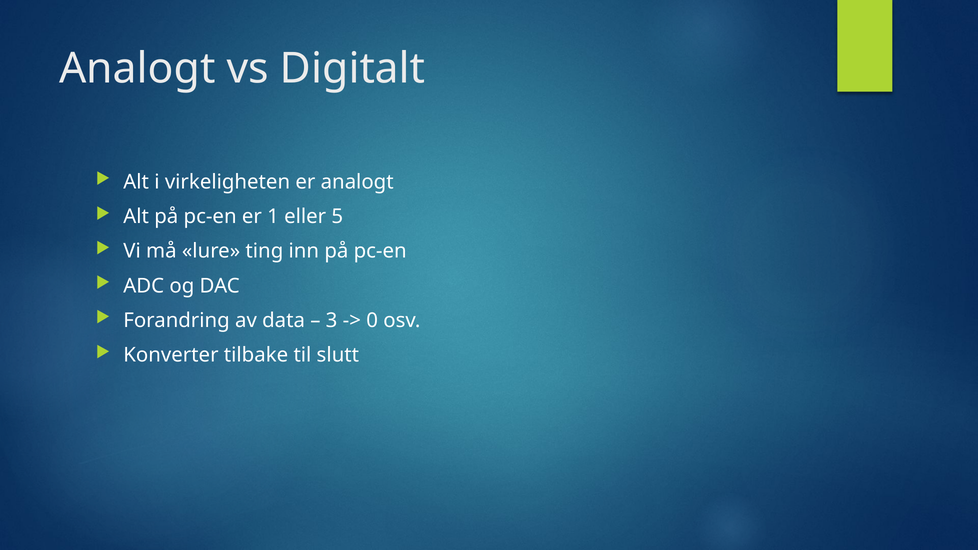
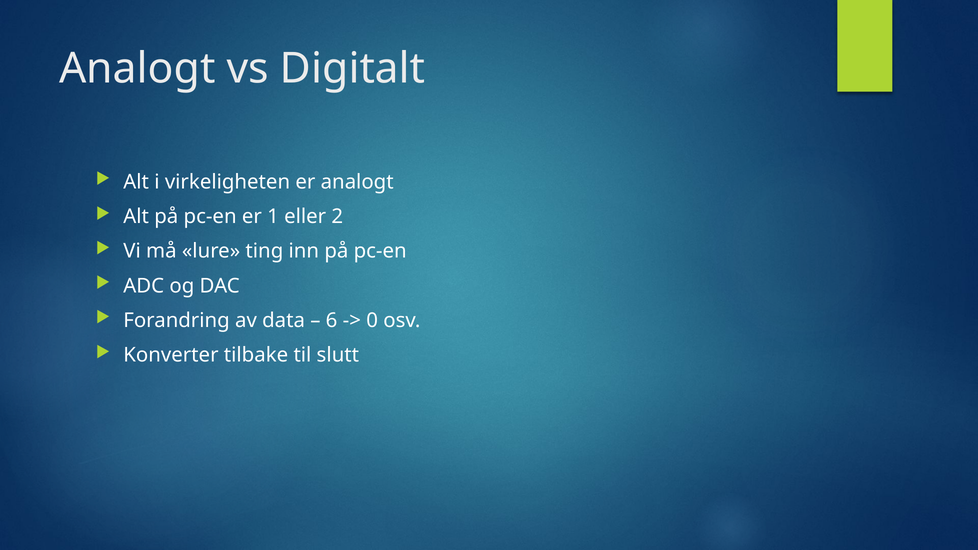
5: 5 -> 2
3: 3 -> 6
